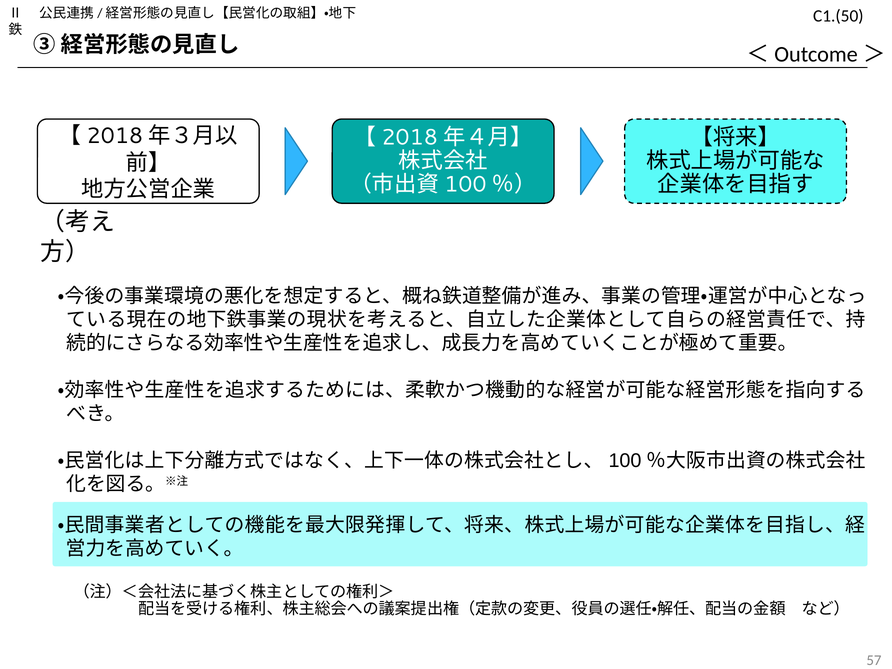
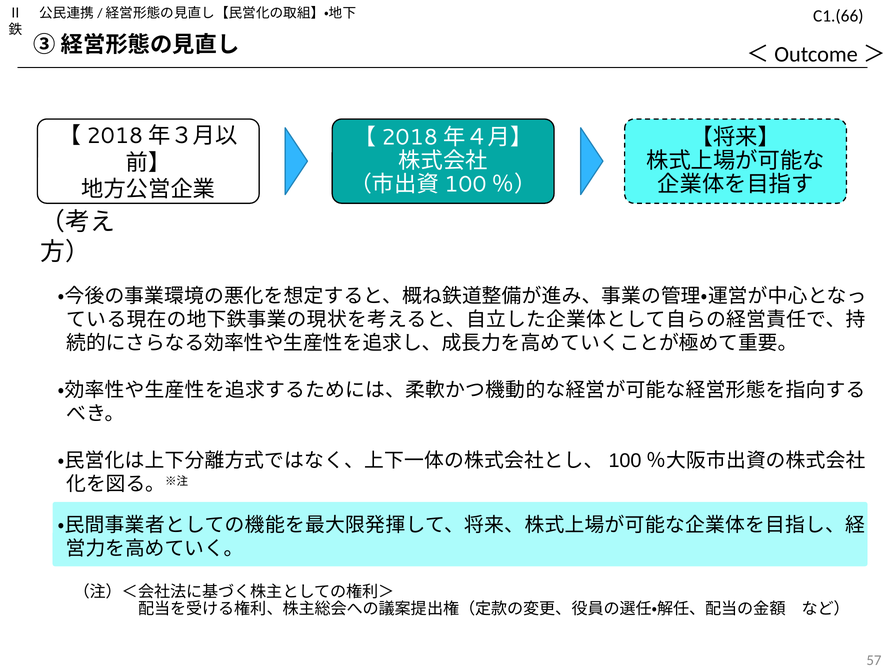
C1.(50: C1.(50 -> C1.(66
